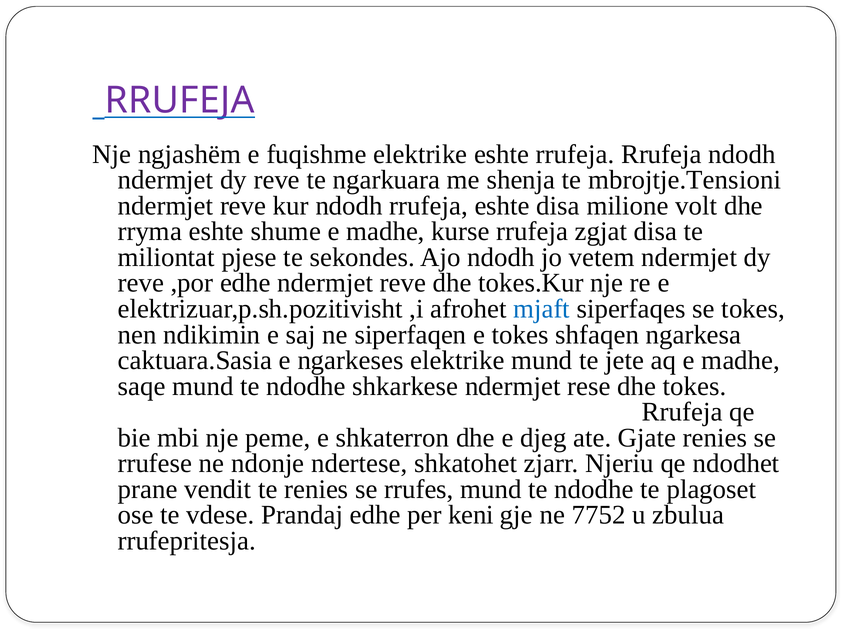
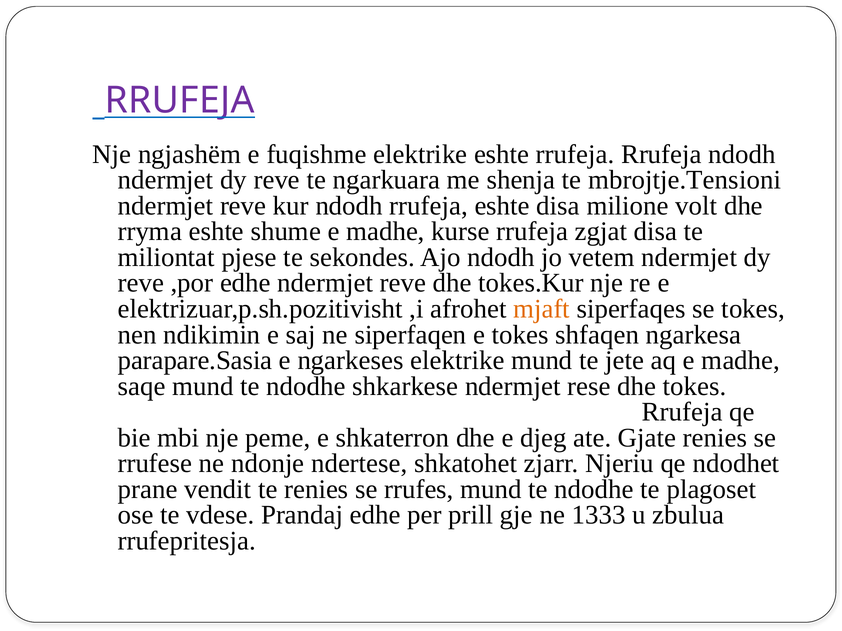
mjaft colour: blue -> orange
caktuara.Sasia: caktuara.Sasia -> parapare.Sasia
keni: keni -> prill
7752: 7752 -> 1333
